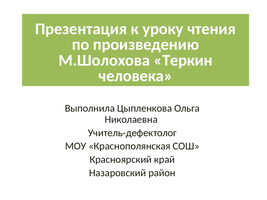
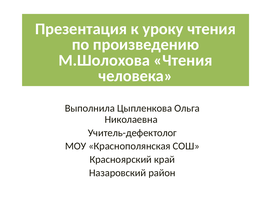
М.Шолохова Теркин: Теркин -> Чтения
